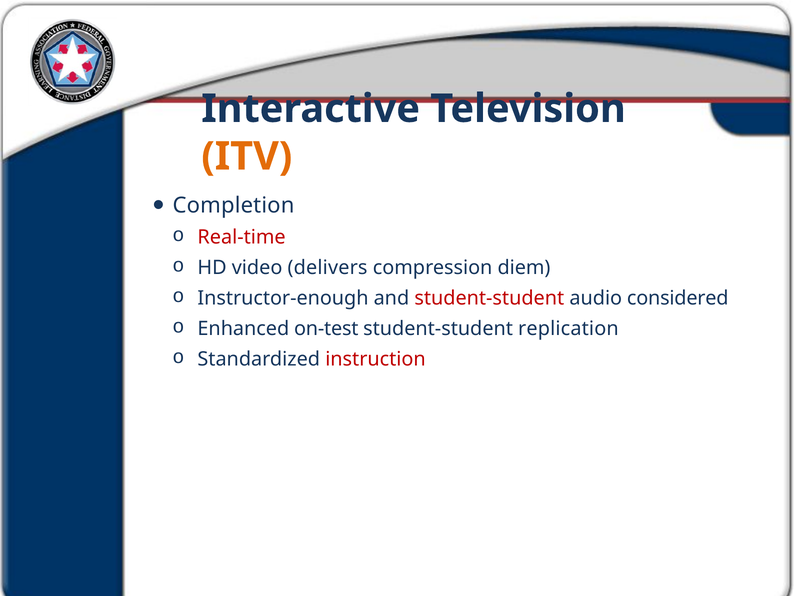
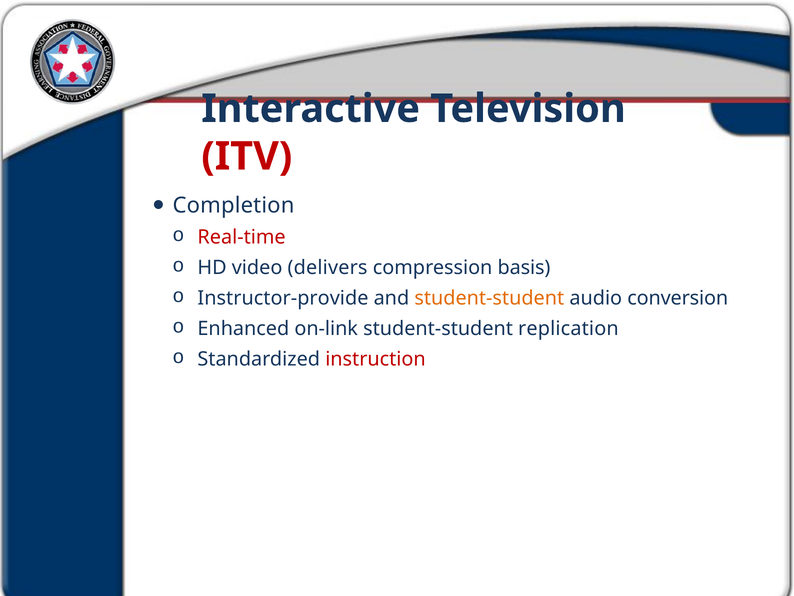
ITV colour: orange -> red
diem: diem -> basis
Instructor-enough: Instructor-enough -> Instructor-provide
student-student at (489, 298) colour: red -> orange
considered: considered -> conversion
on-test: on-test -> on-link
